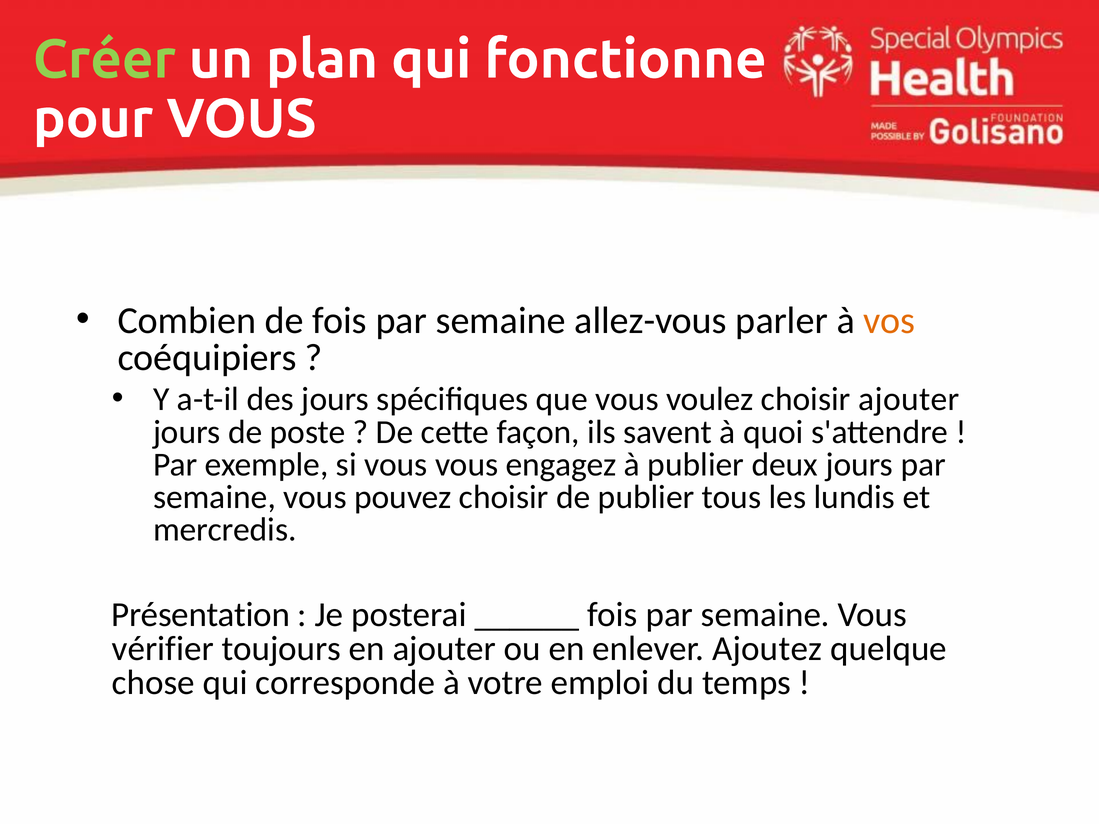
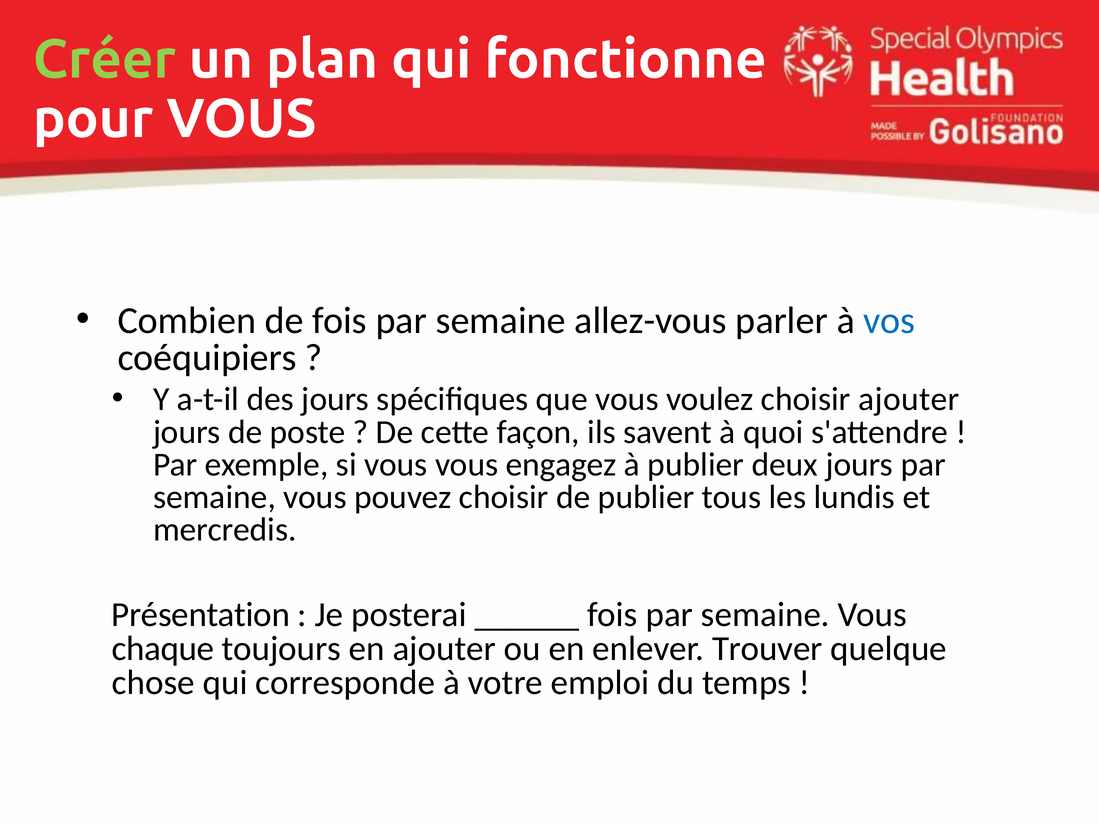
vos colour: orange -> blue
vérifier: vérifier -> chaque
Ajoutez: Ajoutez -> Trouver
